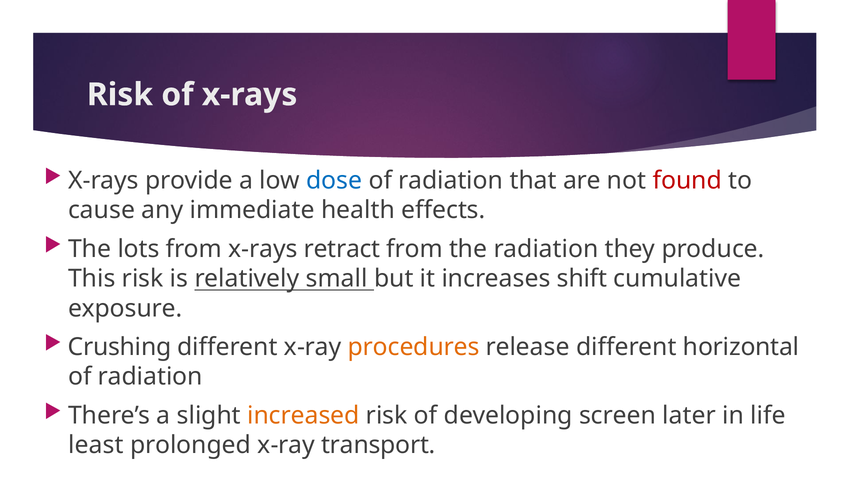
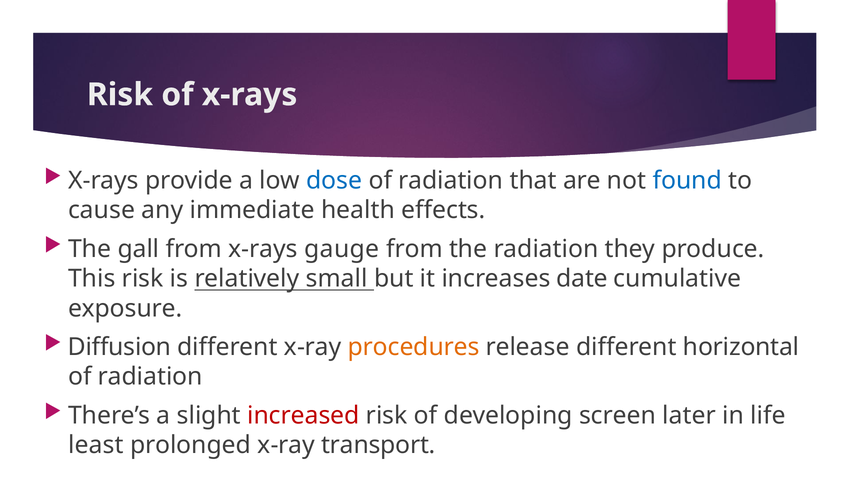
found colour: red -> blue
lots: lots -> gall
retract: retract -> gauge
shift: shift -> date
Crushing: Crushing -> Diffusion
increased colour: orange -> red
